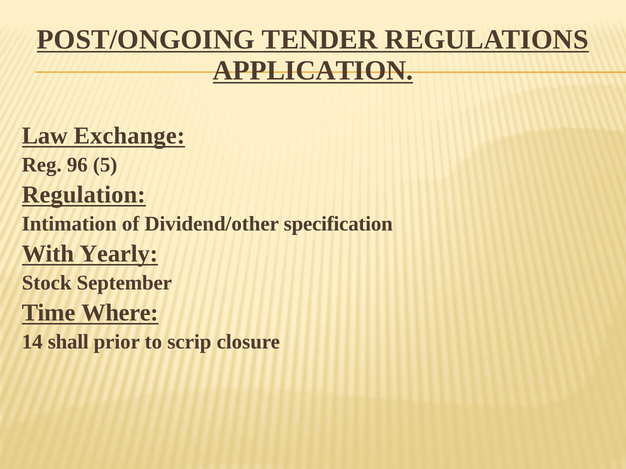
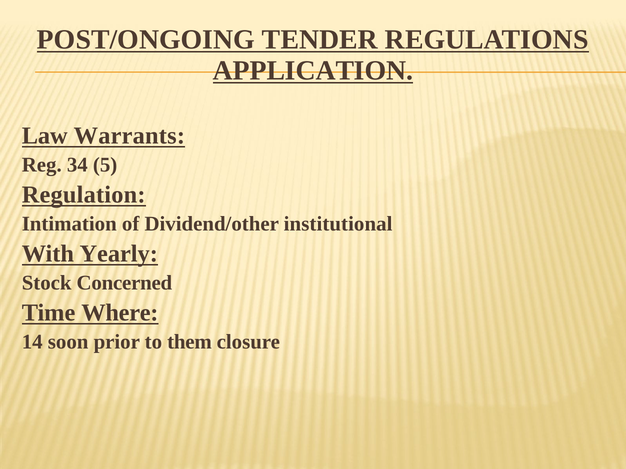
Exchange: Exchange -> Warrants
96: 96 -> 34
specification: specification -> institutional
September: September -> Concerned
shall: shall -> soon
scrip: scrip -> them
